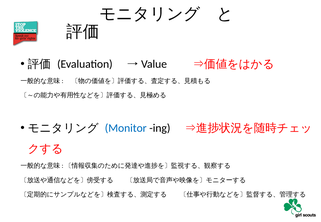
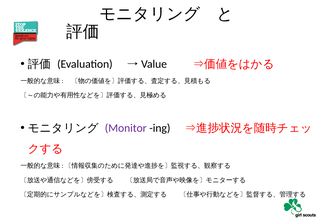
Monitor colour: blue -> purple
